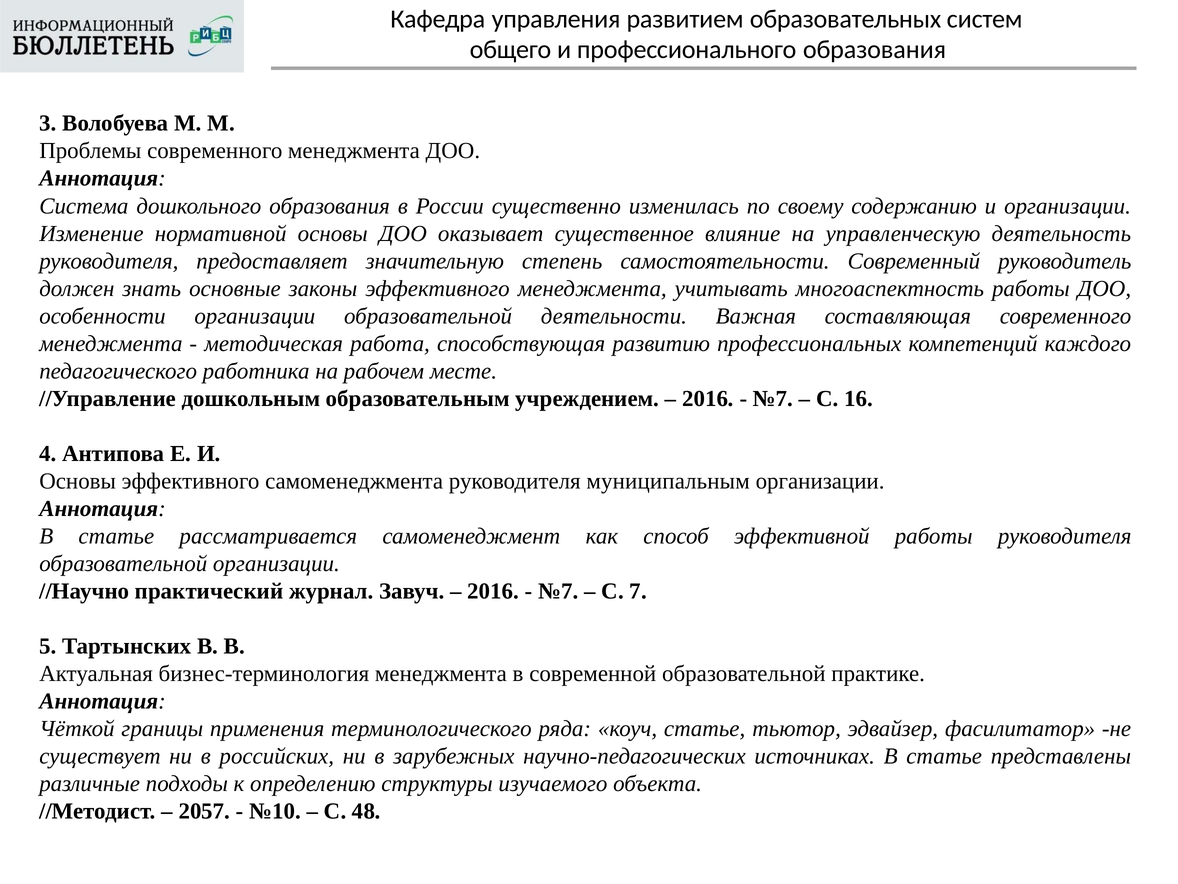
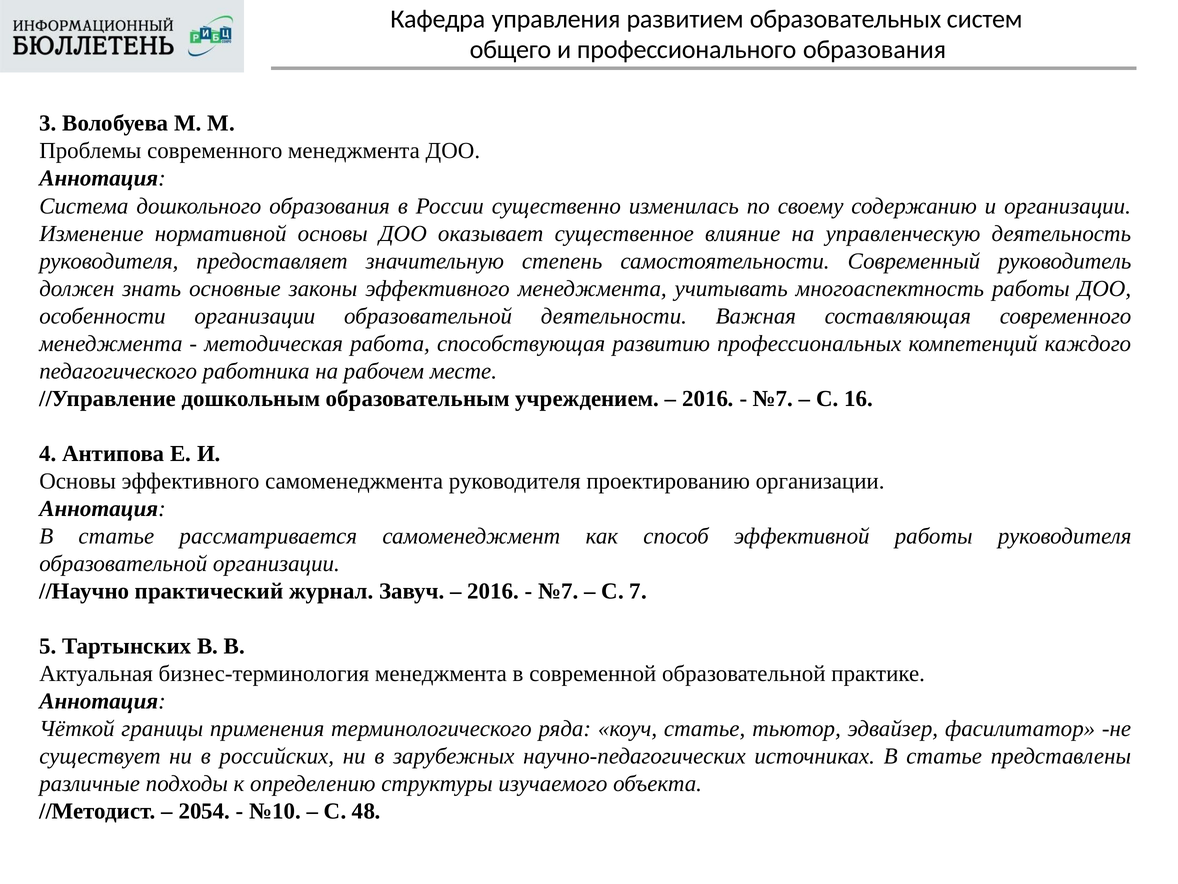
муниципальным: муниципальным -> проектированию
2057: 2057 -> 2054
